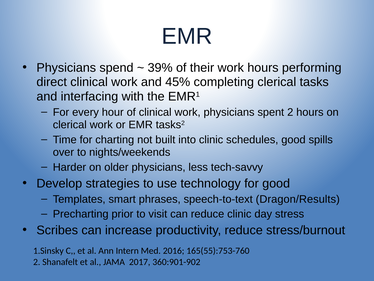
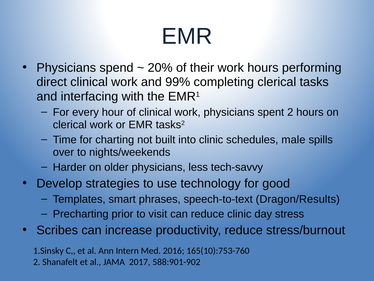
39%: 39% -> 20%
45%: 45% -> 99%
schedules good: good -> male
165(55):753-760: 165(55):753-760 -> 165(10):753-760
360:901-902: 360:901-902 -> 588:901-902
